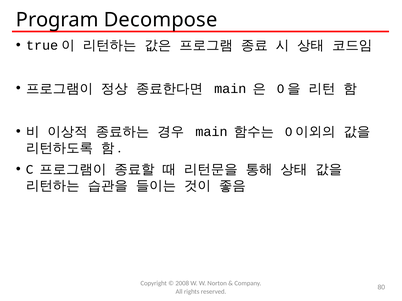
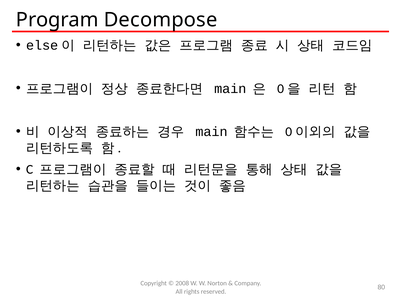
true: true -> else
